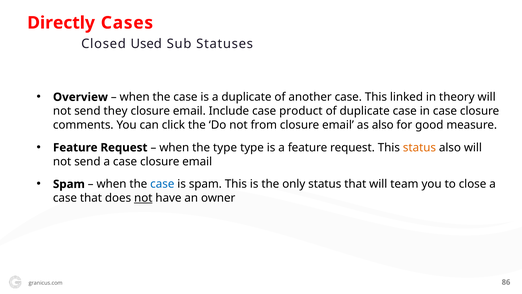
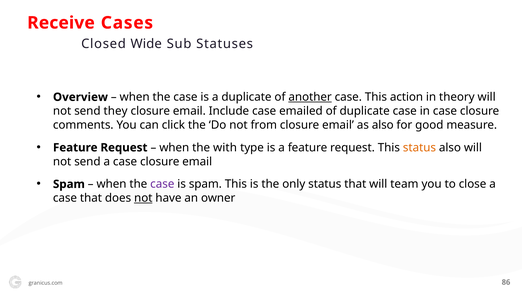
Directly: Directly -> Receive
Used: Used -> Wide
another underline: none -> present
linked: linked -> action
product: product -> emailed
the type: type -> with
case at (162, 184) colour: blue -> purple
